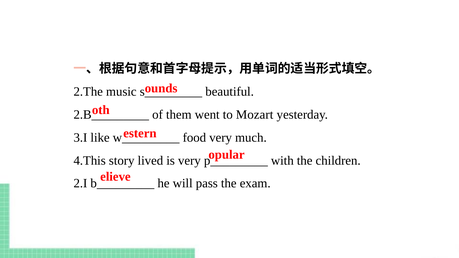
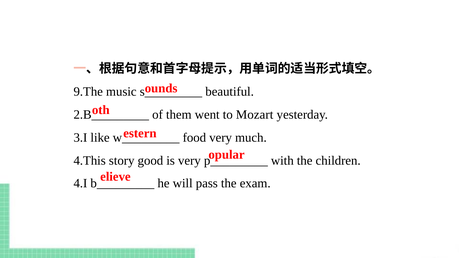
2.The: 2.The -> 9.The
lived: lived -> good
2.I: 2.I -> 4.I
